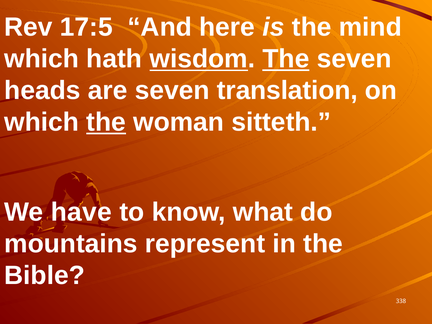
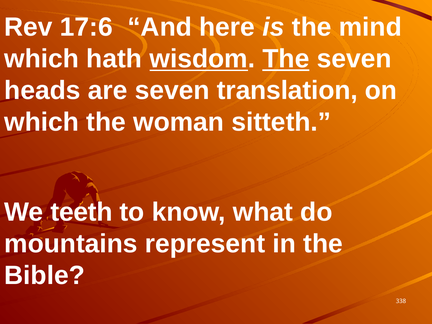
17:5: 17:5 -> 17:6
the at (106, 122) underline: present -> none
have: have -> teeth
